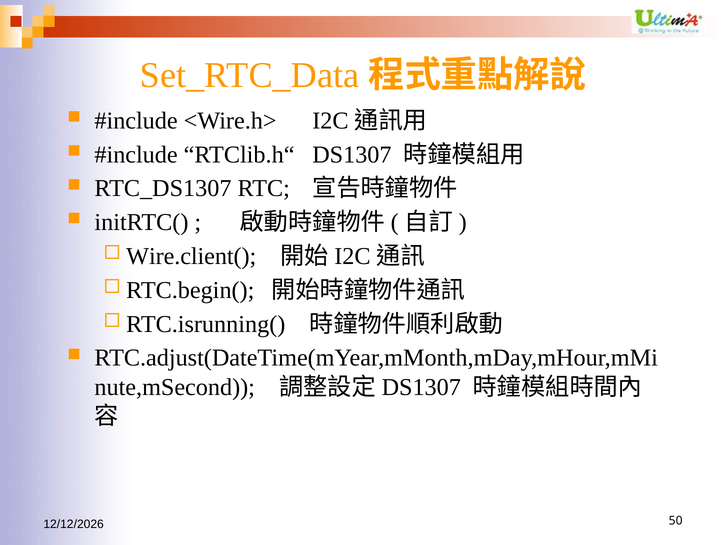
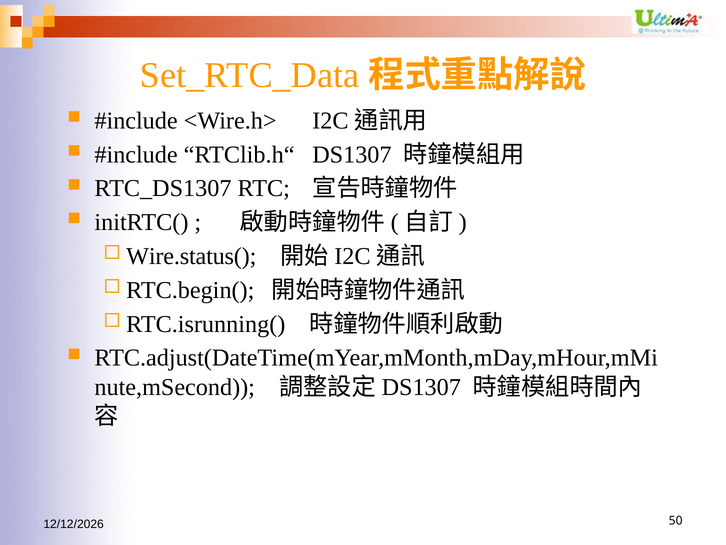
Wire.client(: Wire.client( -> Wire.status(
